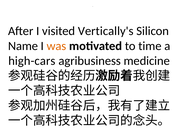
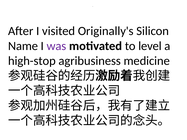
Vertically's: Vertically's -> Originally's
was colour: orange -> purple
time: time -> level
high-cars: high-cars -> high-stop
